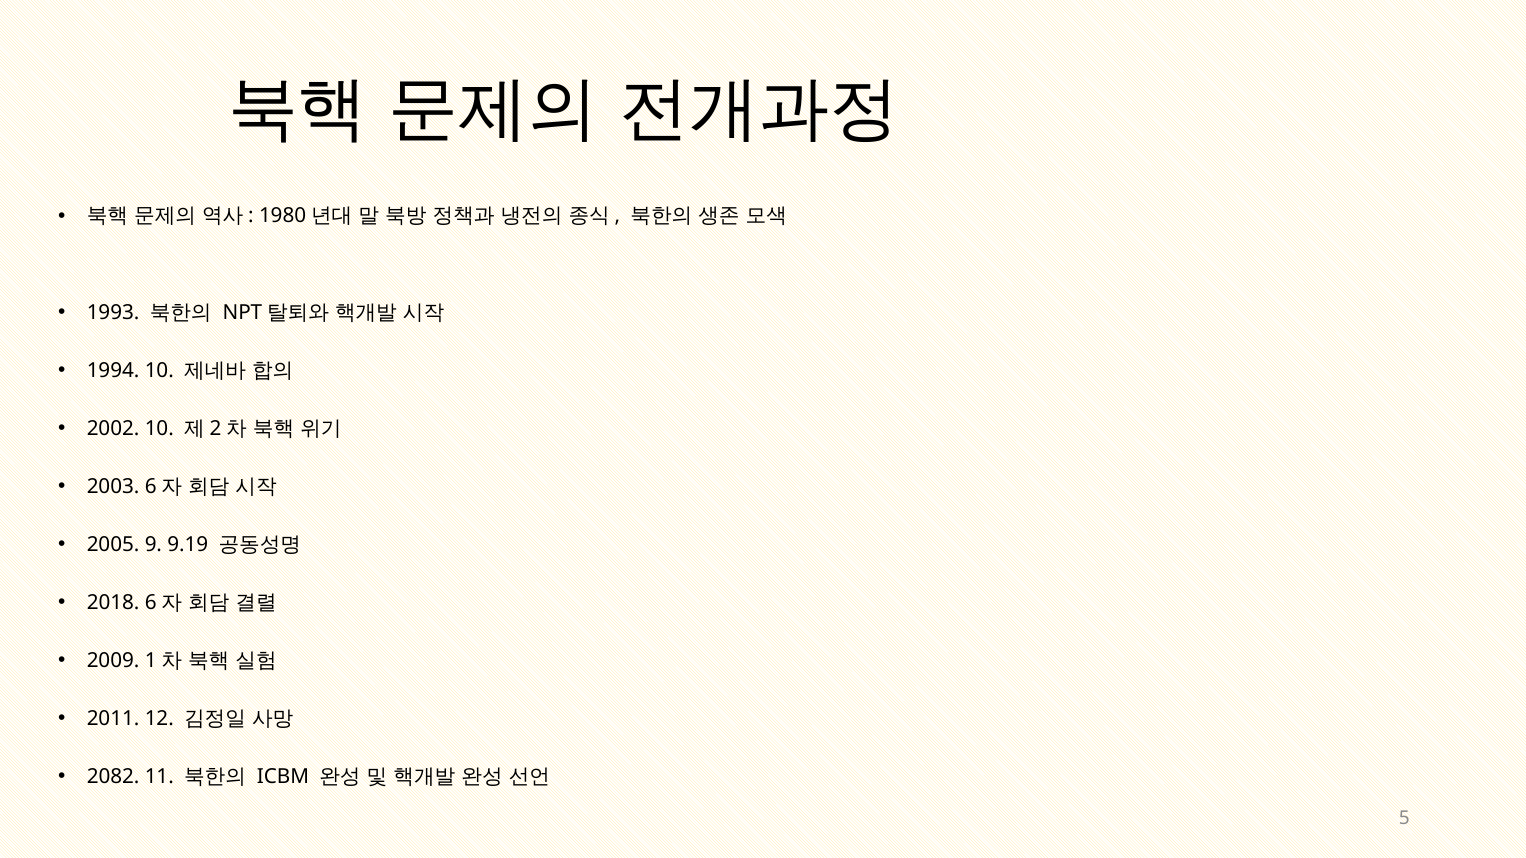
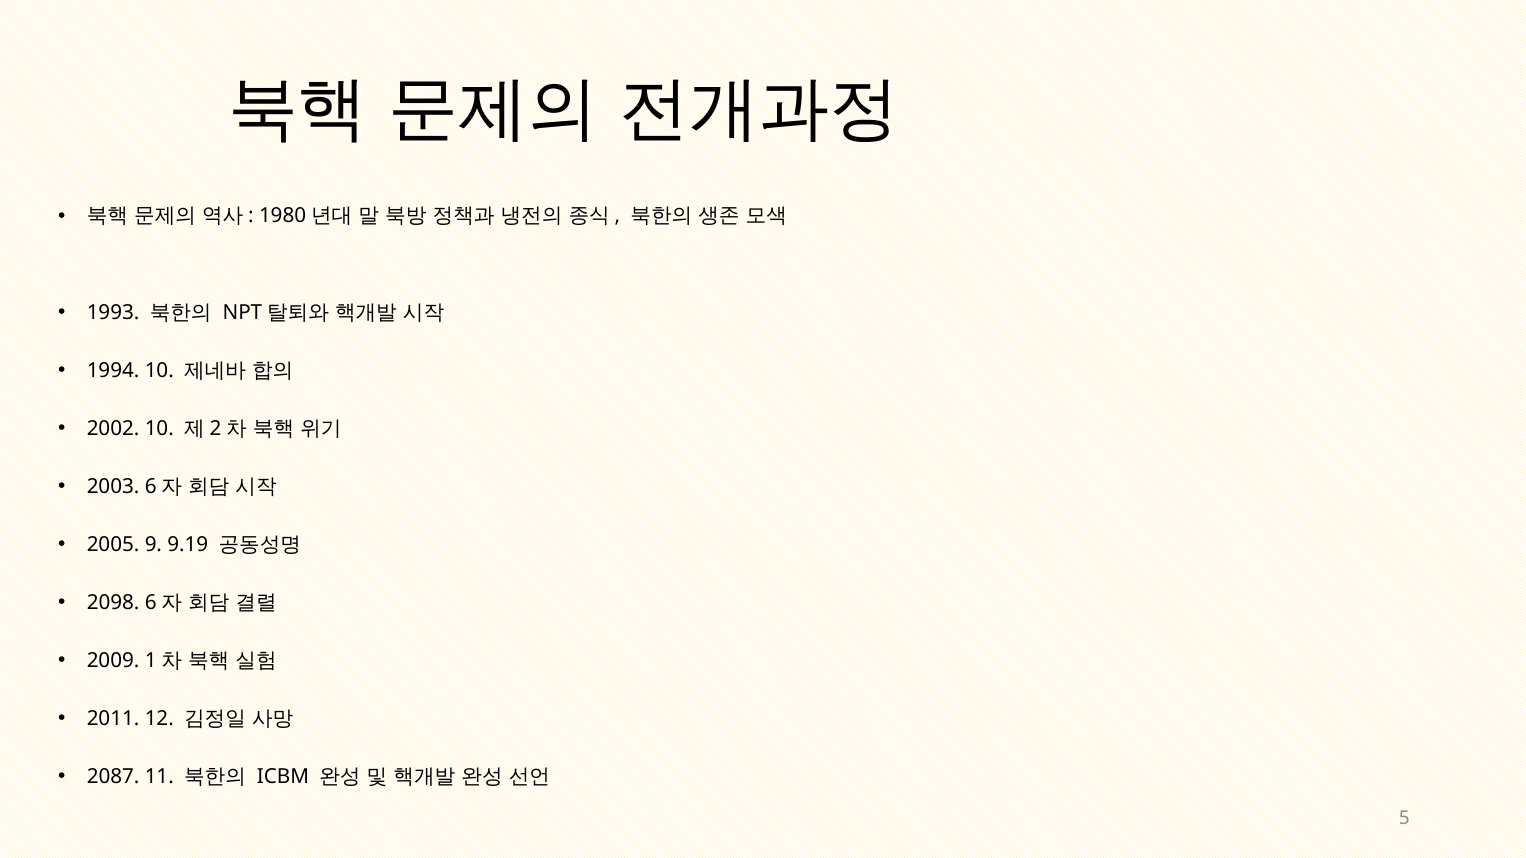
2018: 2018 -> 2098
2082: 2082 -> 2087
